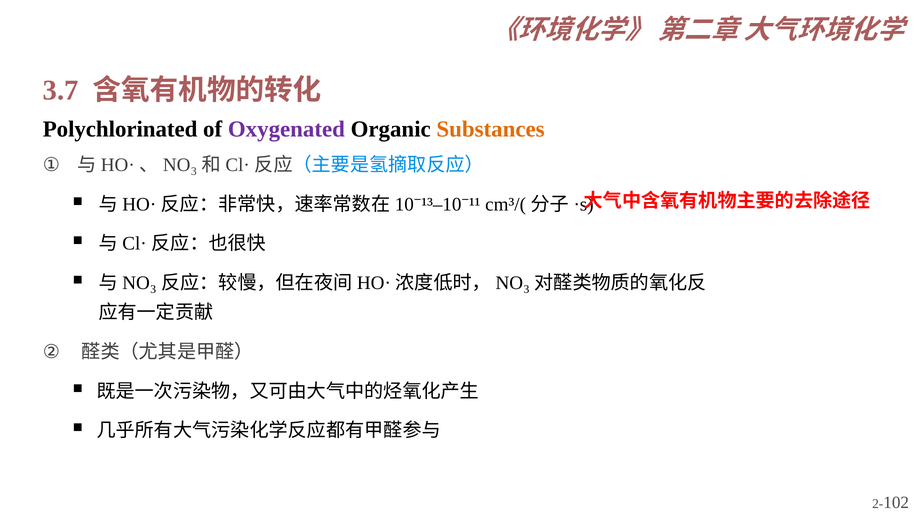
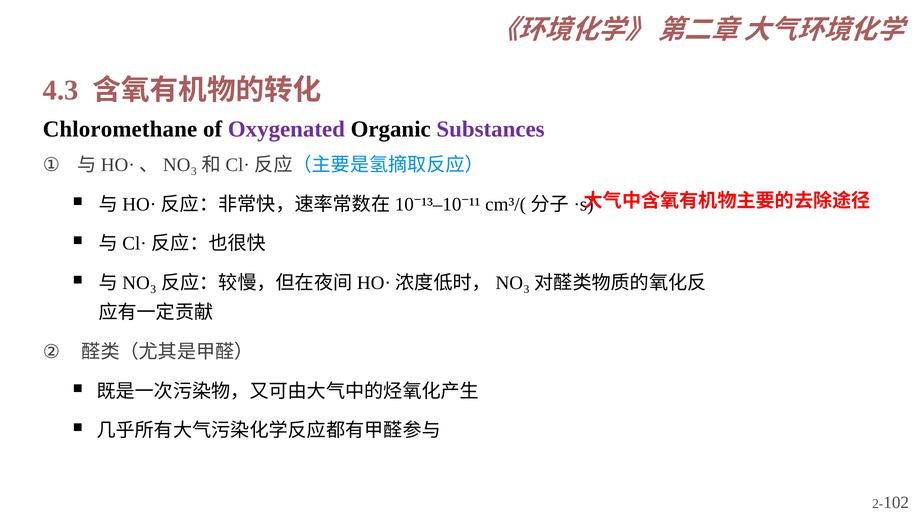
3.7: 3.7 -> 4.3
Polychlorinated: Polychlorinated -> Chloromethane
Substances colour: orange -> purple
